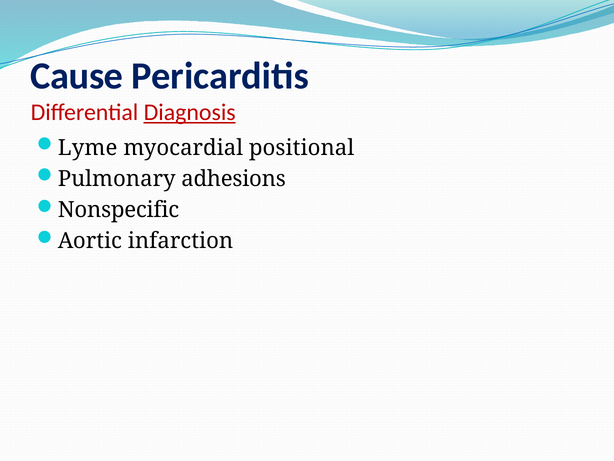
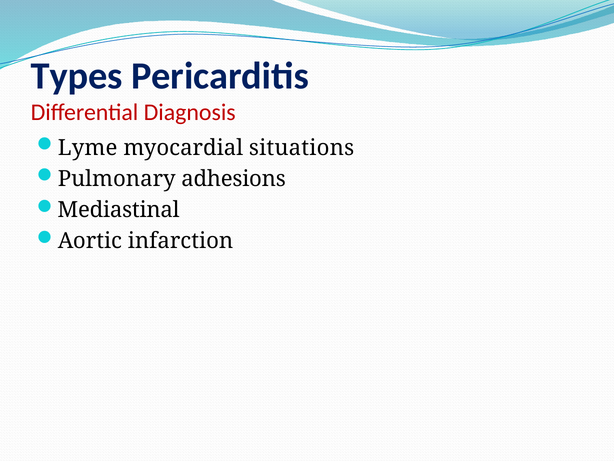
Cause: Cause -> Types
Diagnosis underline: present -> none
positional: positional -> situations
Nonspecific: Nonspecific -> Mediastinal
